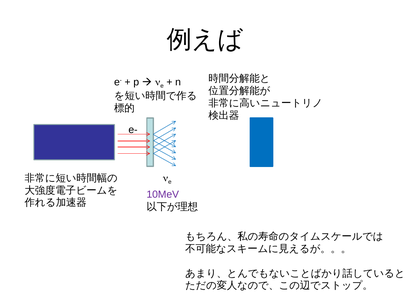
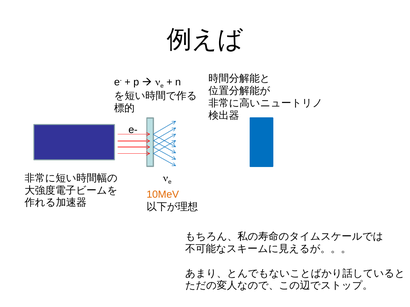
10MeV colour: purple -> orange
